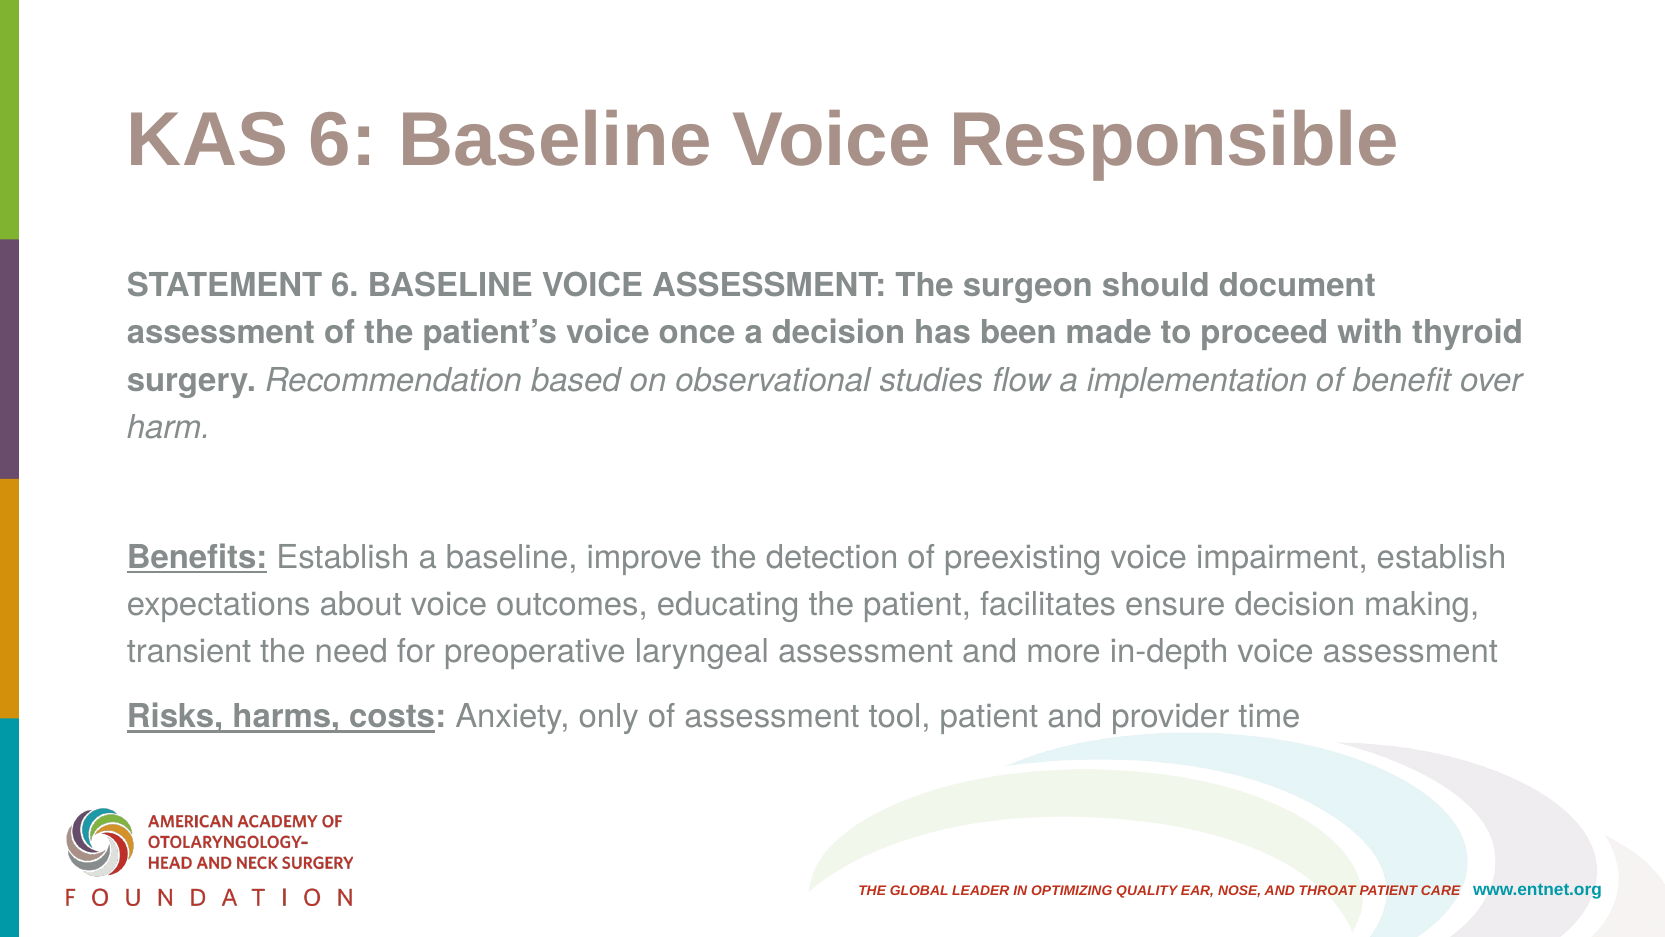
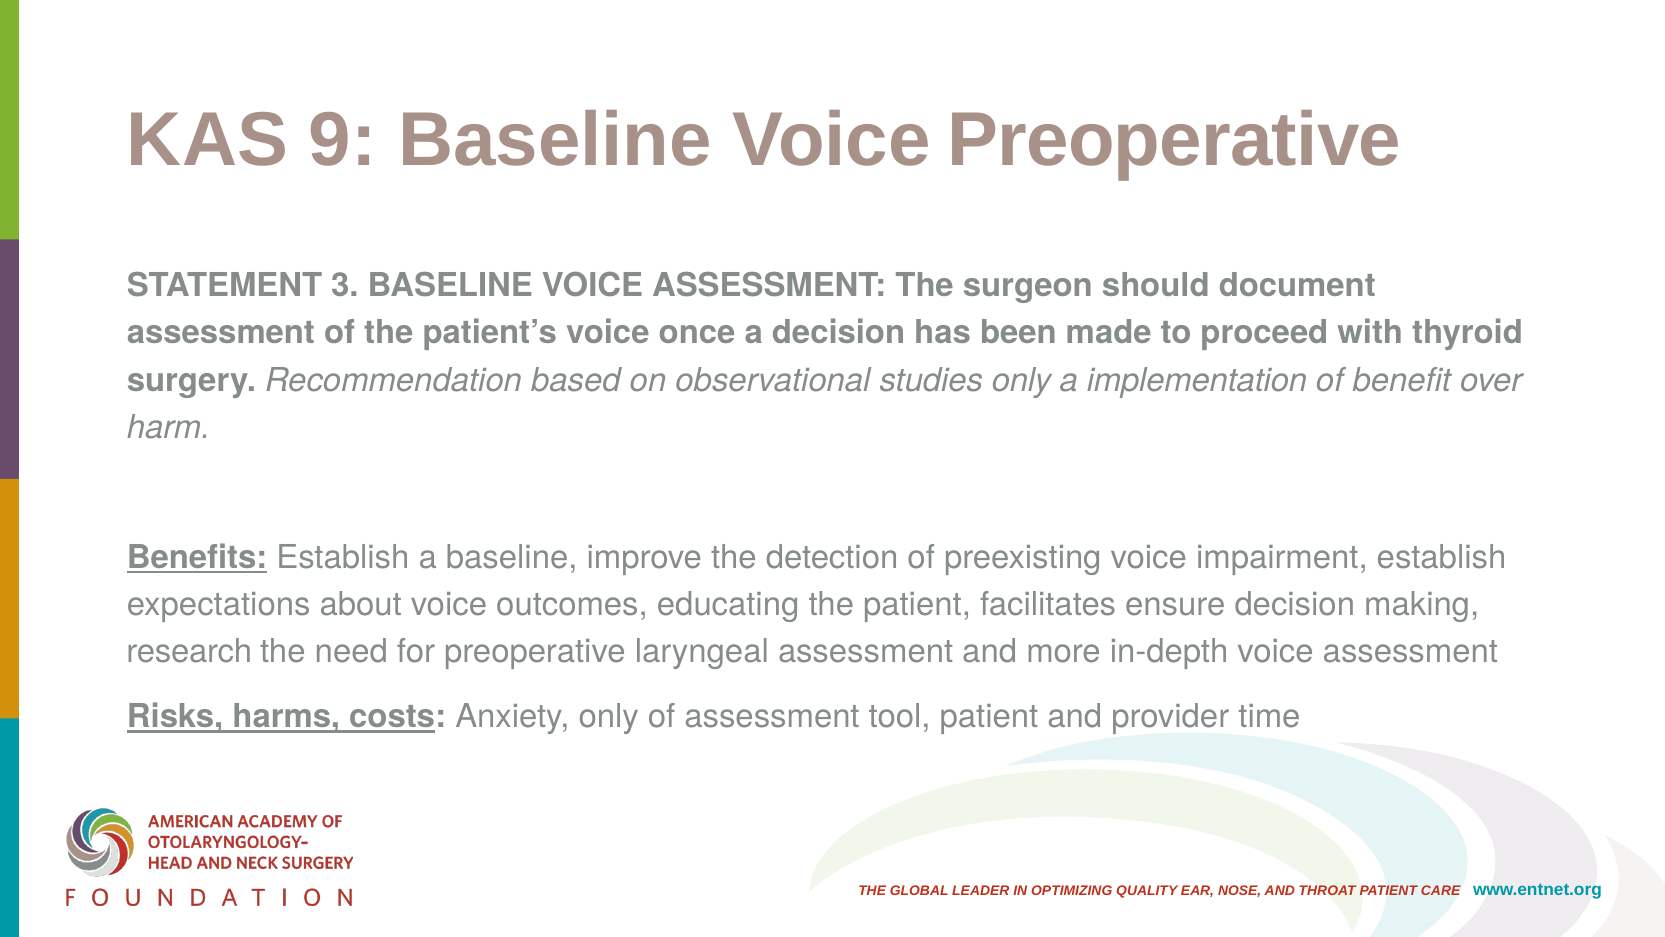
KAS 6: 6 -> 9
Voice Responsible: Responsible -> Preoperative
STATEMENT 6: 6 -> 3
studies flow: flow -> only
transient: transient -> research
